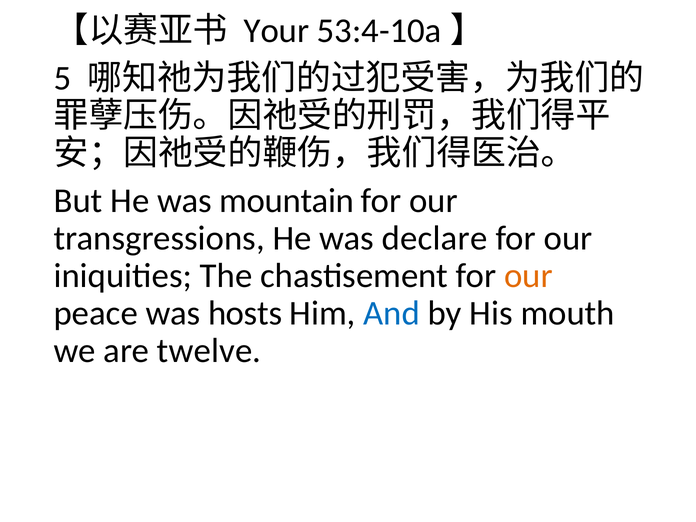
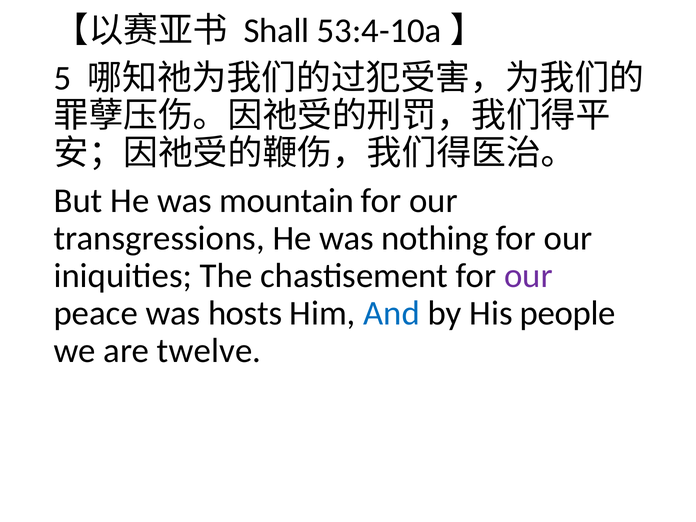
Your: Your -> Shall
declare: declare -> nothing
our at (528, 276) colour: orange -> purple
mouth: mouth -> people
